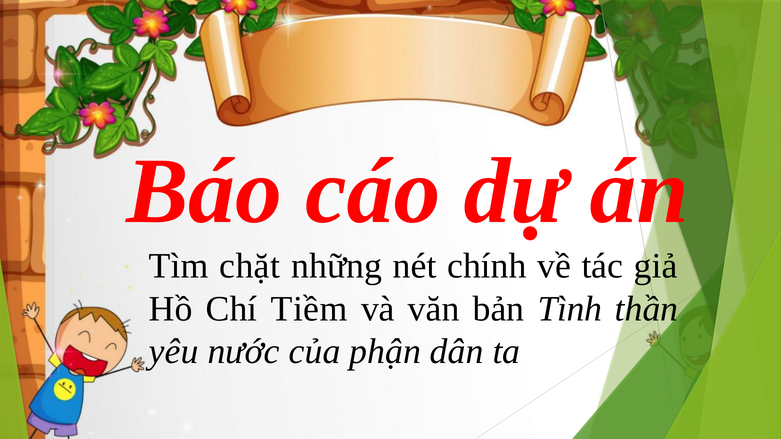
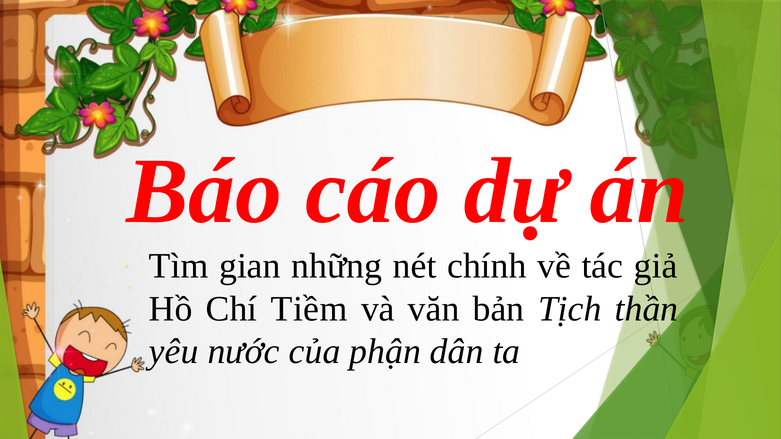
chặt: chặt -> gian
Tình: Tình -> Tịch
